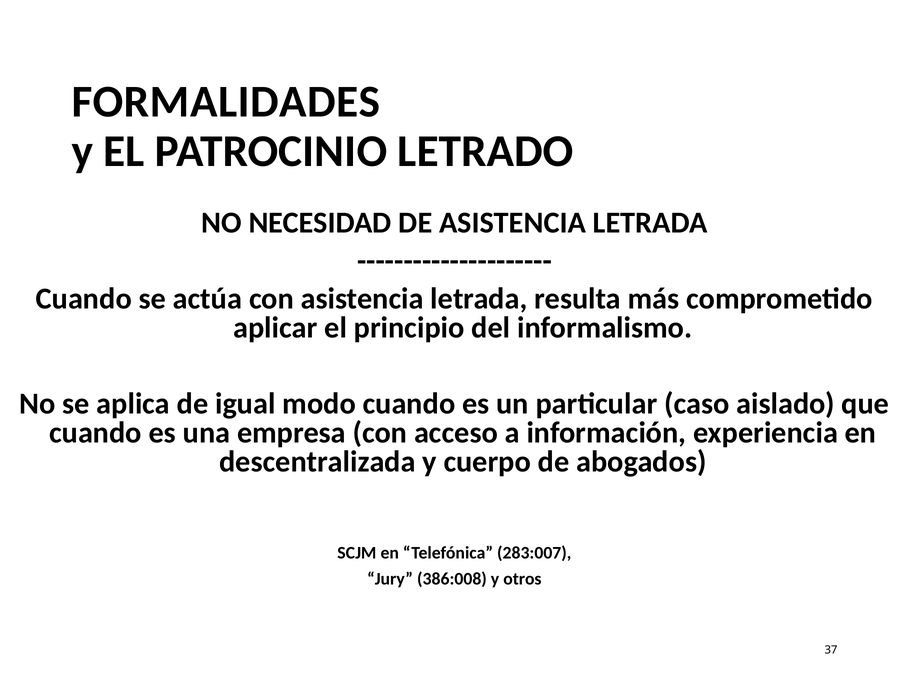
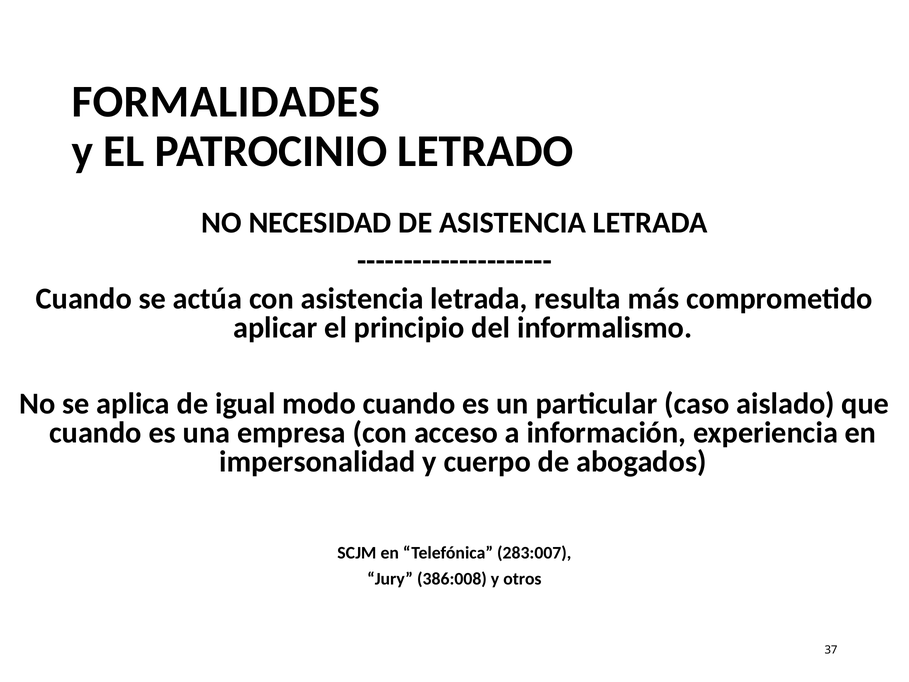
descentralizada: descentralizada -> impersonalidad
